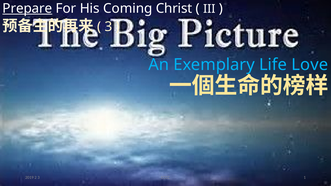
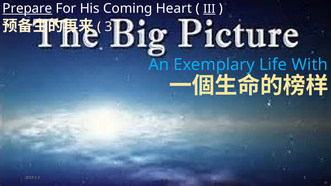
Christ: Christ -> Heart
III underline: none -> present
Love: Love -> With
